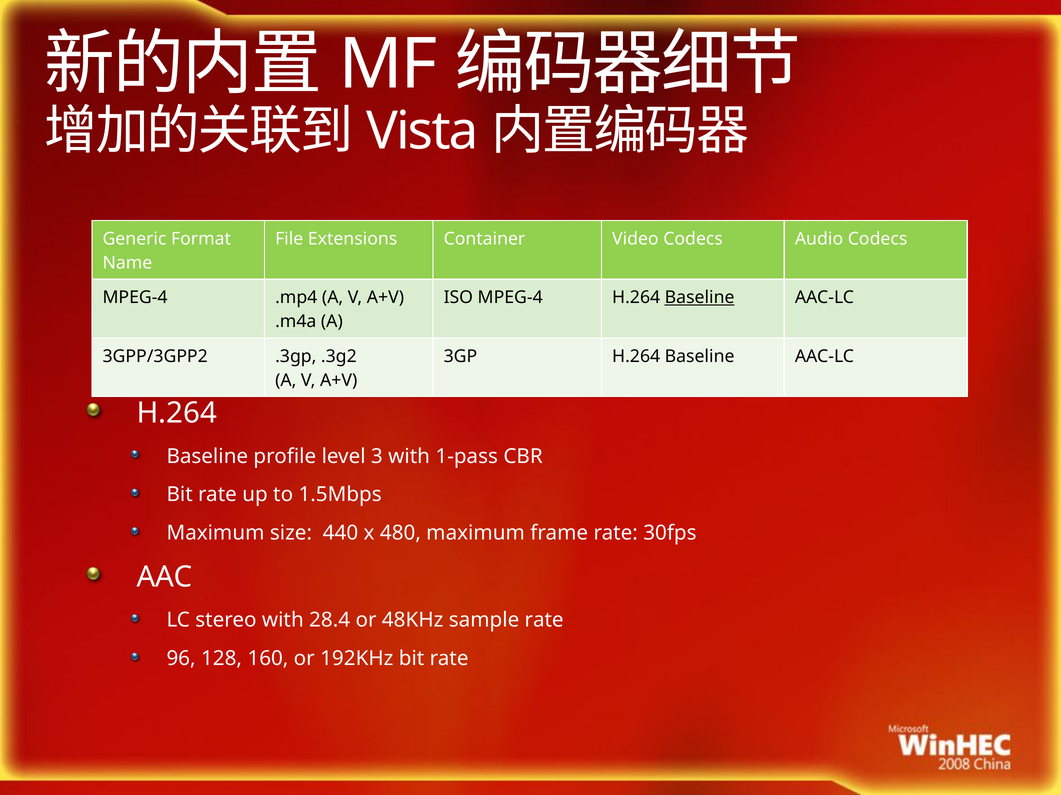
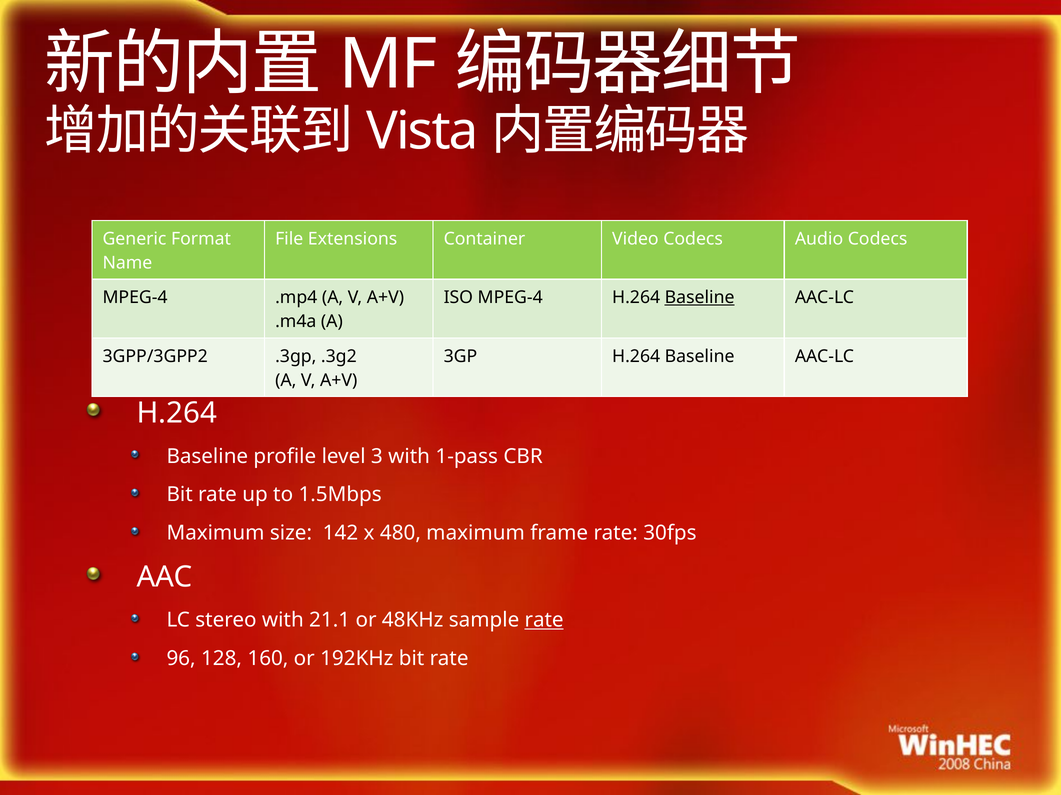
440: 440 -> 142
28.4: 28.4 -> 21.1
rate at (544, 621) underline: none -> present
